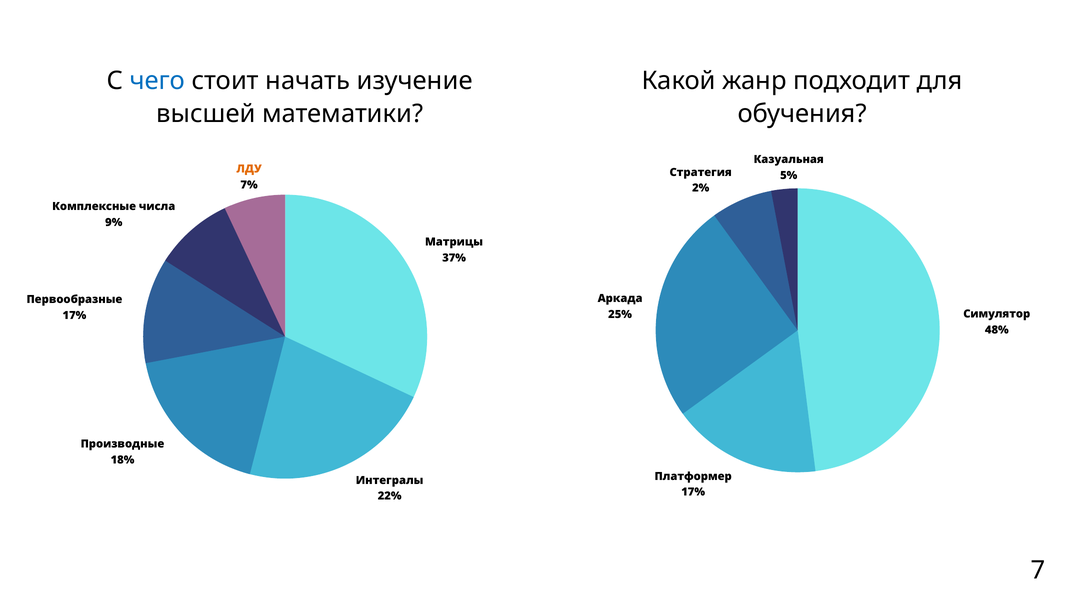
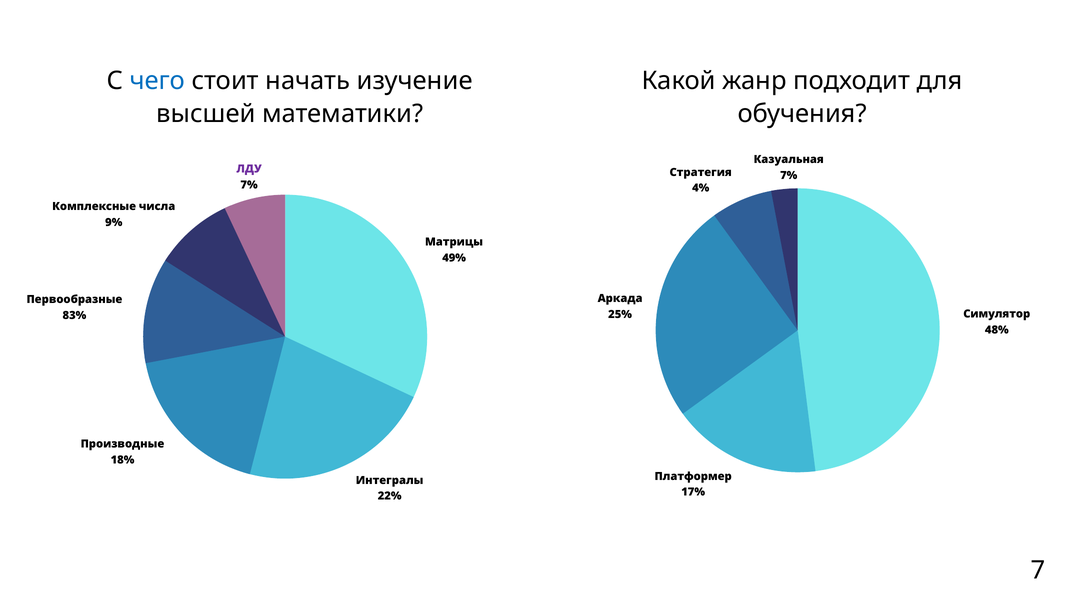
ЛДУ colour: orange -> purple
5% at (789, 175): 5% -> 7%
2%: 2% -> 4%
37%: 37% -> 49%
17% at (74, 316): 17% -> 83%
